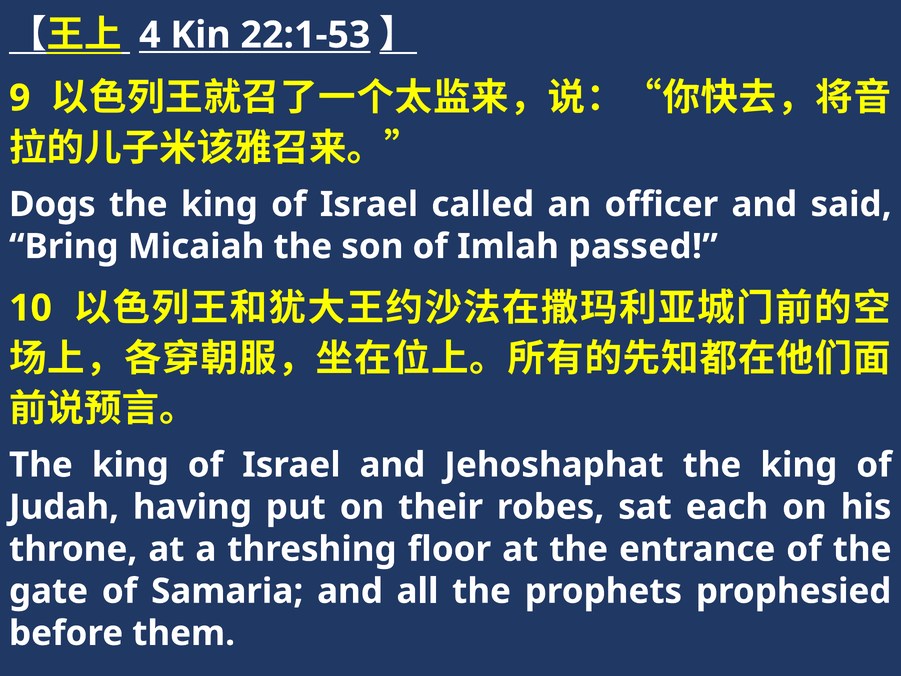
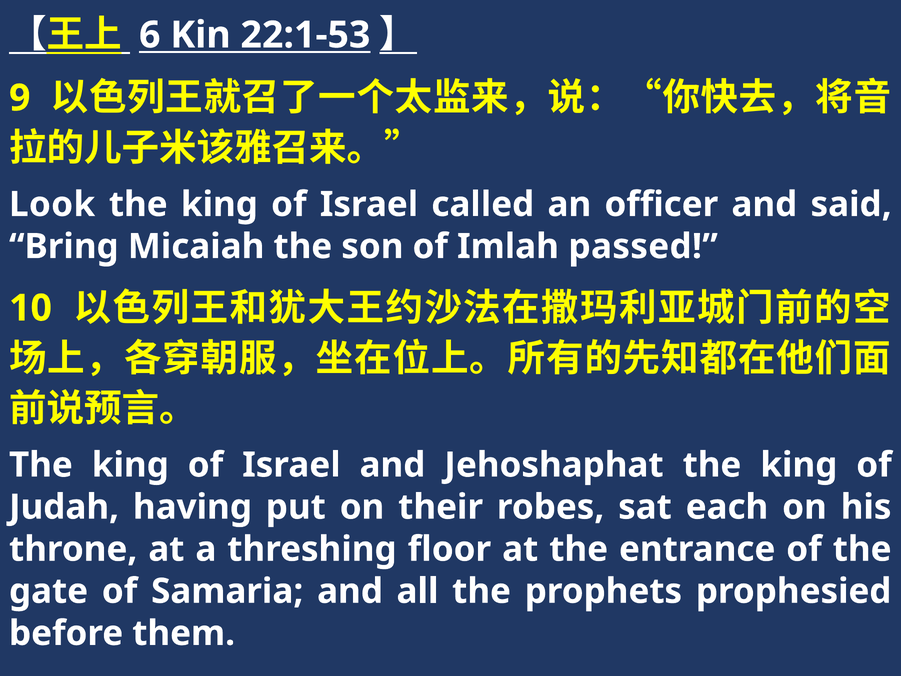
4: 4 -> 6
Dogs: Dogs -> Look
